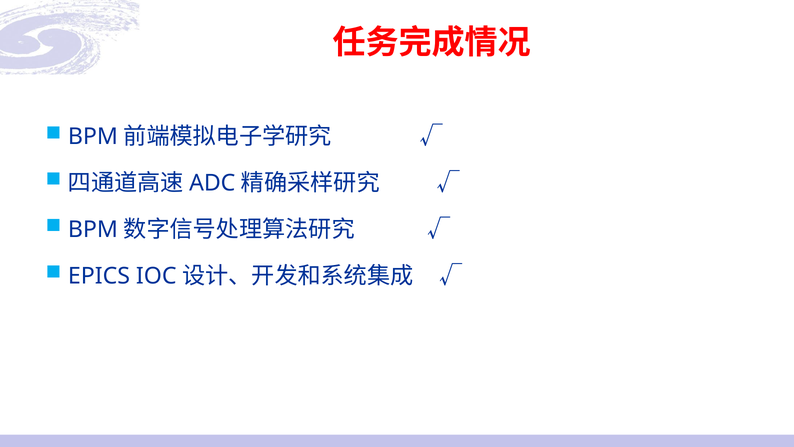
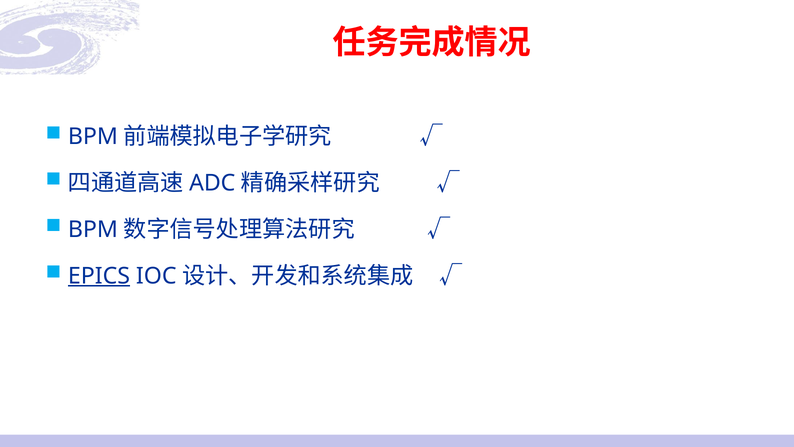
EPICS underline: none -> present
